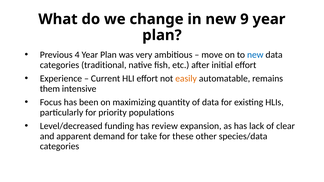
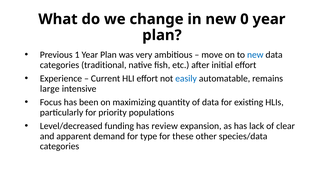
9: 9 -> 0
4: 4 -> 1
easily colour: orange -> blue
them: them -> large
take: take -> type
